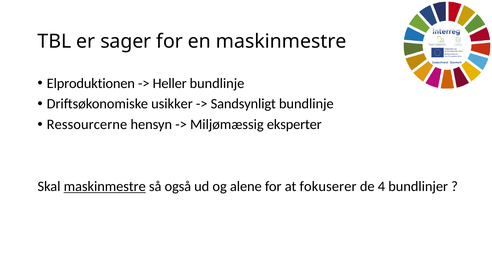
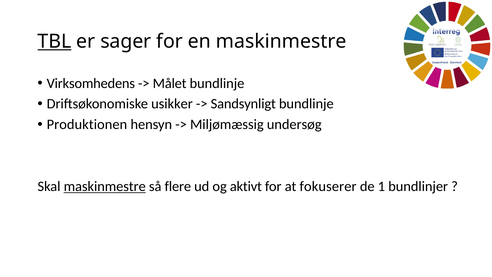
TBL underline: none -> present
Elproduktionen: Elproduktionen -> Virksomhedens
Heller: Heller -> Målet
Ressourcerne: Ressourcerne -> Produktionen
eksperter: eksperter -> undersøg
også: også -> flere
alene: alene -> aktivt
4: 4 -> 1
